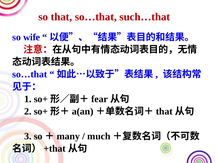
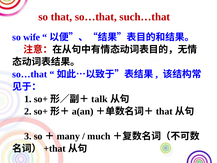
fear: fear -> talk
